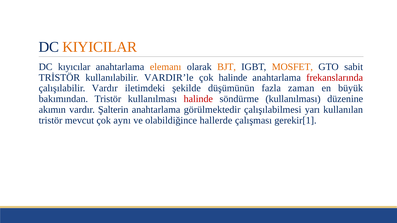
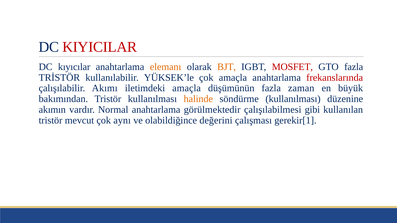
KIYICILAR colour: orange -> red
MOSFET colour: orange -> red
GTO sabit: sabit -> fazla
VARDIR’le: VARDIR’le -> YÜKSEK’le
çok halinde: halinde -> amaçla
çalışılabilir Vardır: Vardır -> Akımı
iletimdeki şekilde: şekilde -> amaçla
halinde at (198, 99) colour: red -> orange
Şalterin: Şalterin -> Normal
yarı: yarı -> gibi
hallerde: hallerde -> değerini
